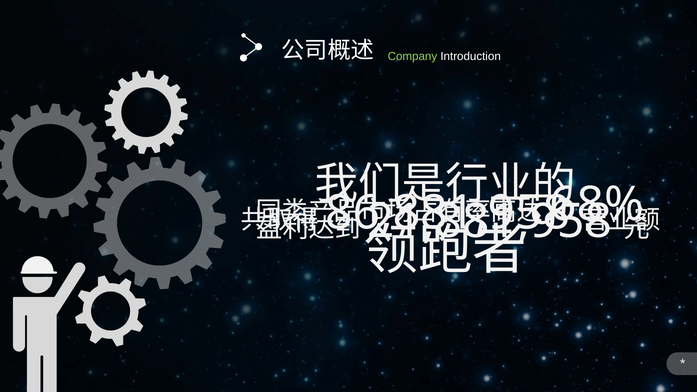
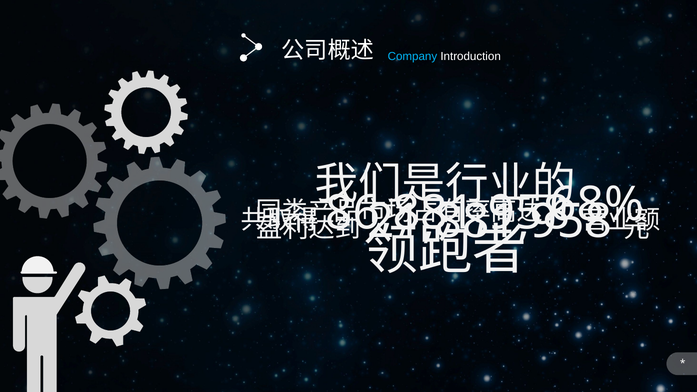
Company colour: light green -> light blue
